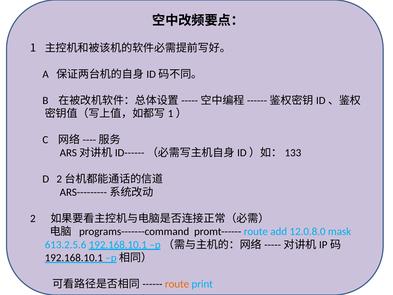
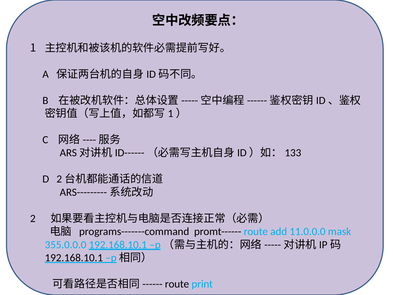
12.0.8.0: 12.0.8.0 -> 11.0.0.0
613.2.5.6: 613.2.5.6 -> 355.0.0.0
route at (177, 284) colour: orange -> black
